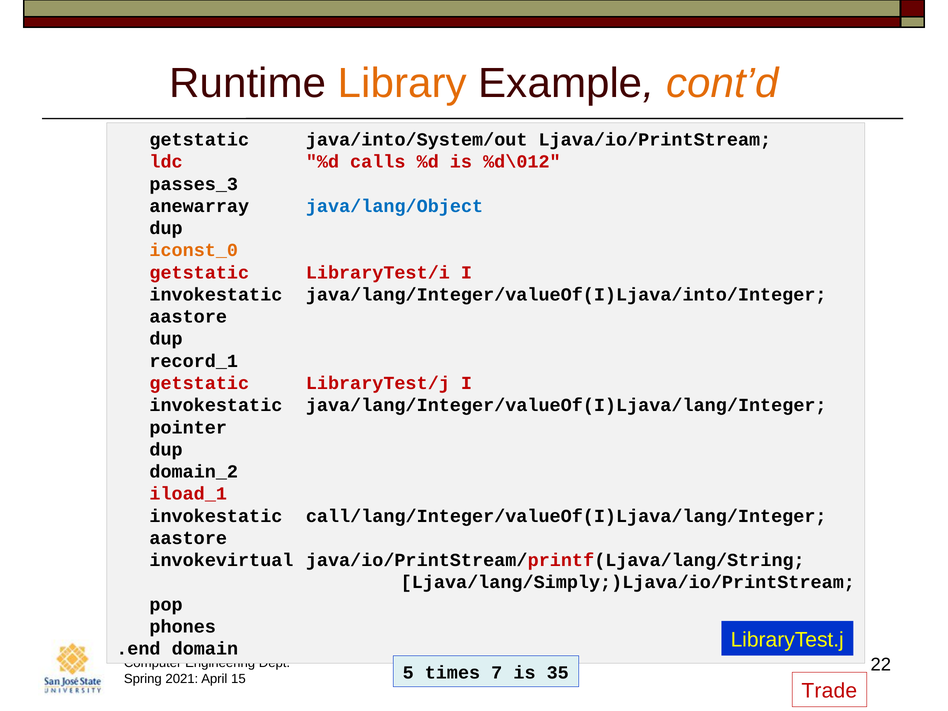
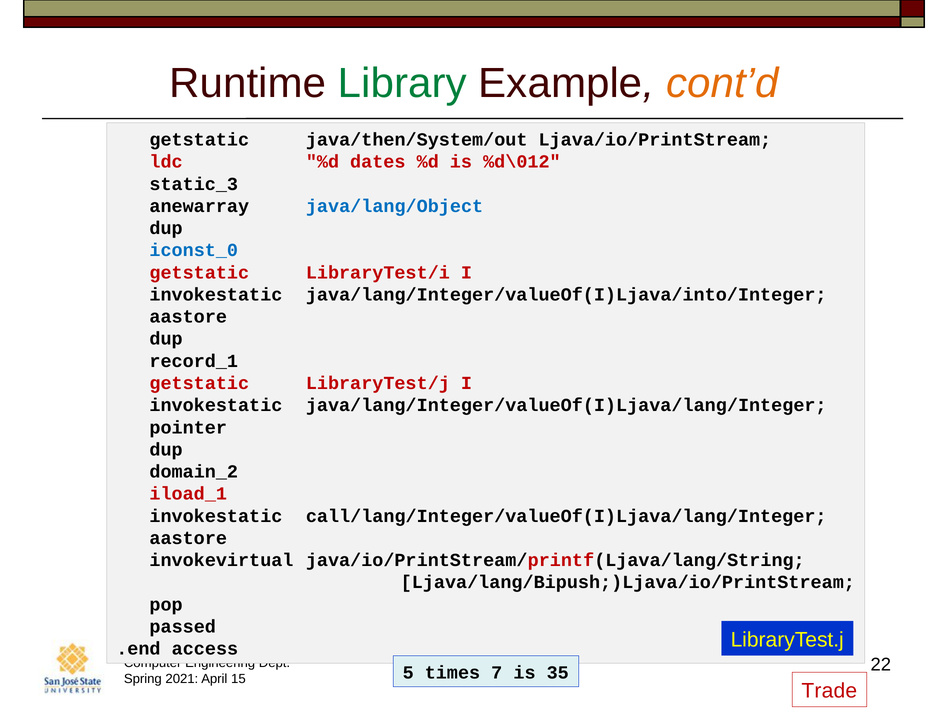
Library colour: orange -> green
java/into/System/out: java/into/System/out -> java/then/System/out
calls: calls -> dates
passes_3: passes_3 -> static_3
iconst_0 colour: orange -> blue
Ljava/lang/Simply;)Ljava/io/PrintStream: Ljava/lang/Simply;)Ljava/io/PrintStream -> Ljava/lang/Bipush;)Ljava/io/PrintStream
phones: phones -> passed
domain: domain -> access
